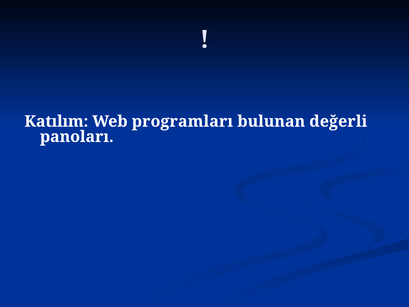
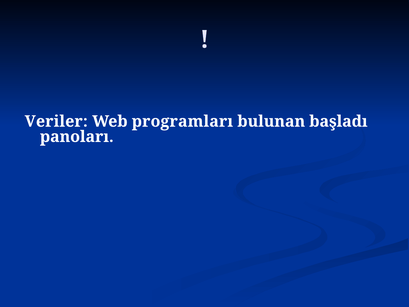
Katılım: Katılım -> Veriler
değerli: değerli -> başladı
